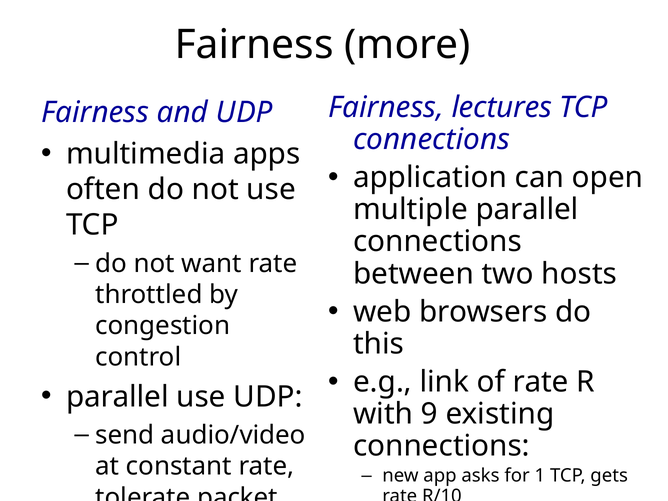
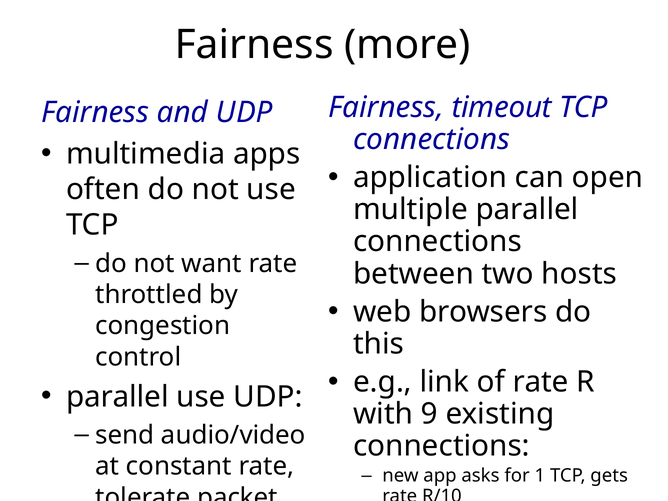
lectures: lectures -> timeout
